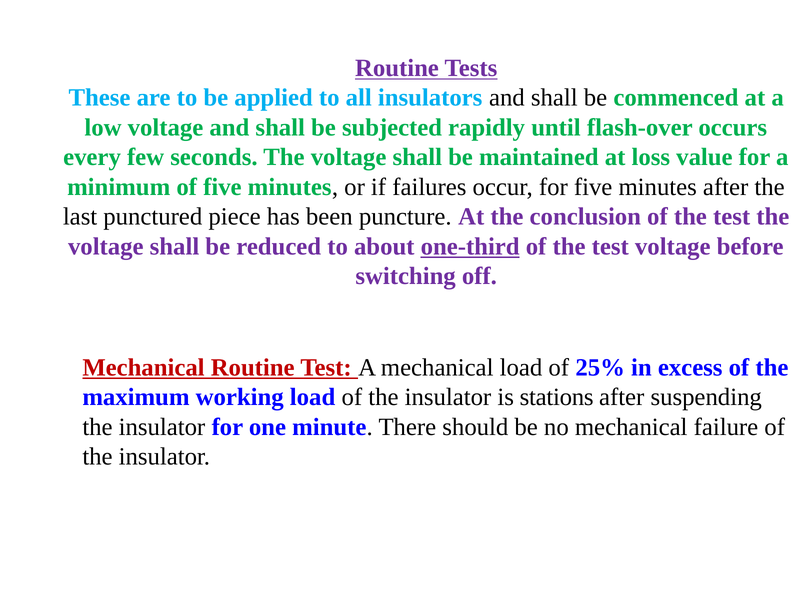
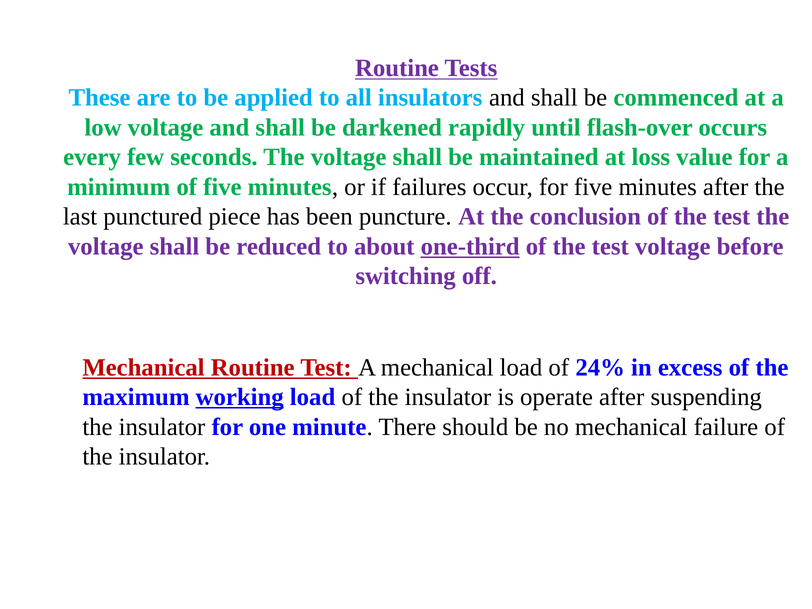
subjected: subjected -> darkened
25%: 25% -> 24%
working underline: none -> present
stations: stations -> operate
